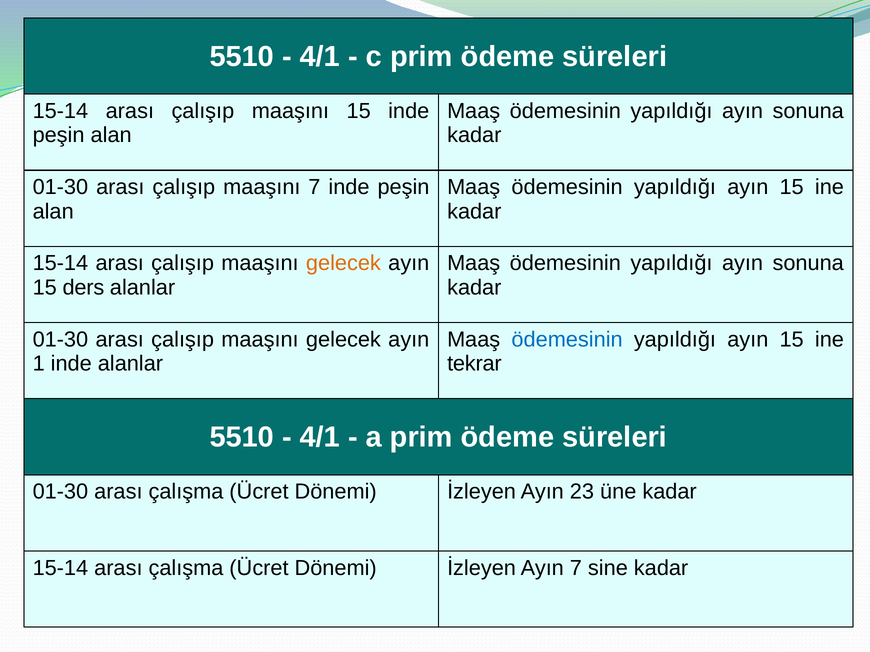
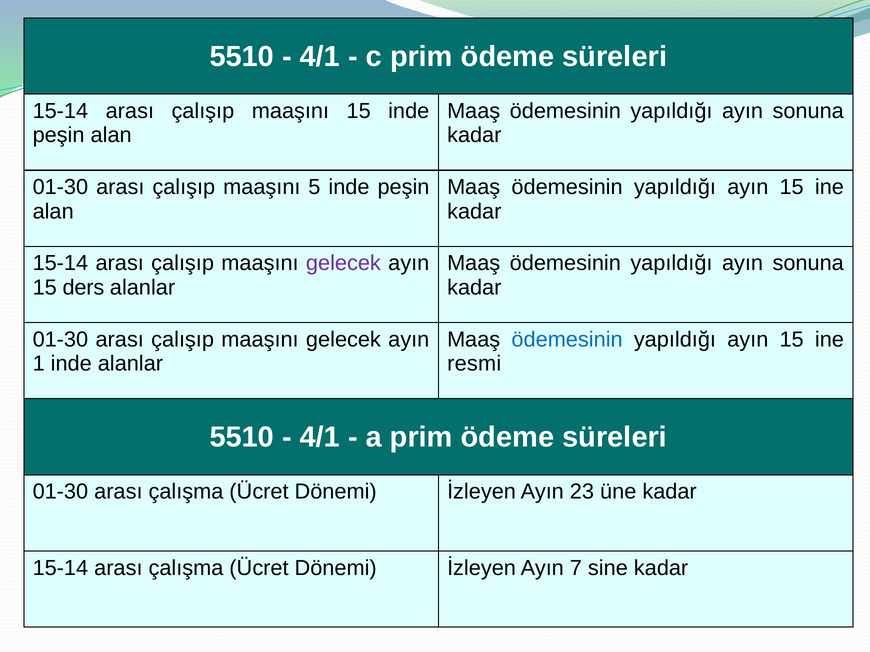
maaşını 7: 7 -> 5
gelecek at (343, 263) colour: orange -> purple
tekrar: tekrar -> resmi
